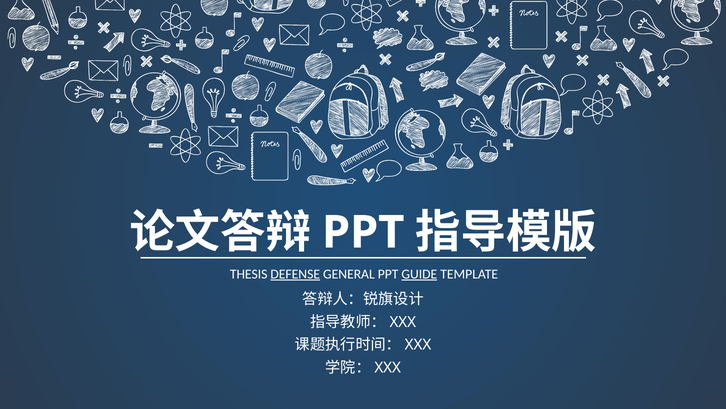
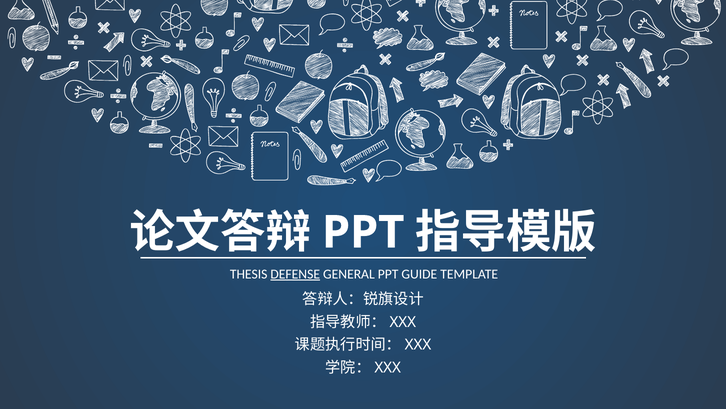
GUIDE underline: present -> none
